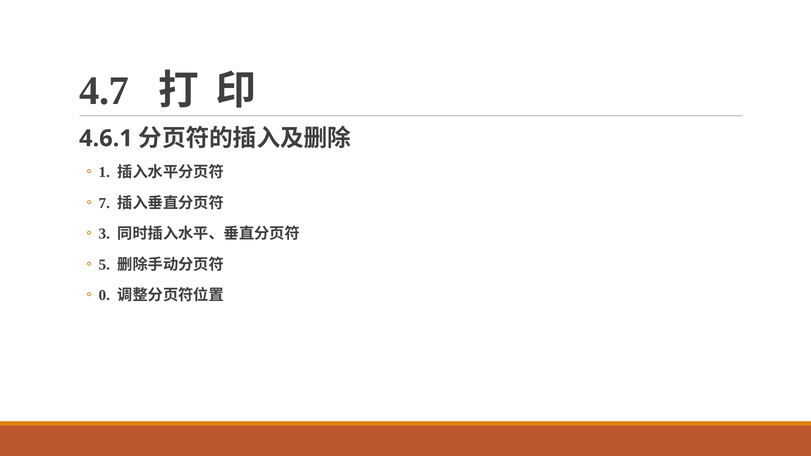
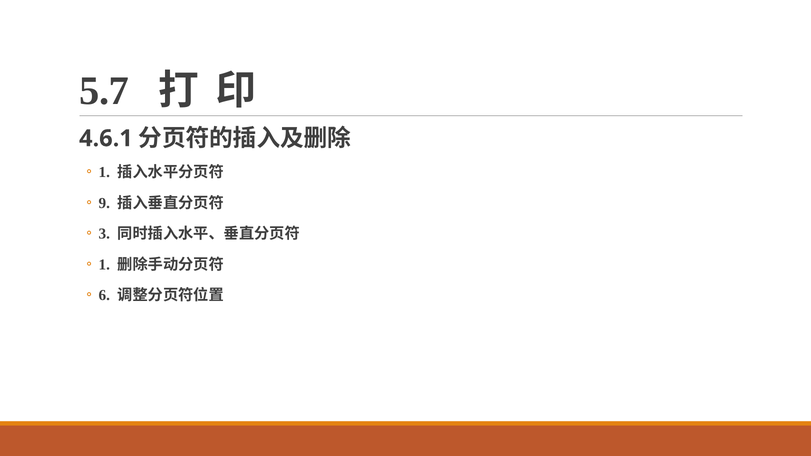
4.7: 4.7 -> 5.7
7: 7 -> 9
5 at (104, 265): 5 -> 1
0: 0 -> 6
